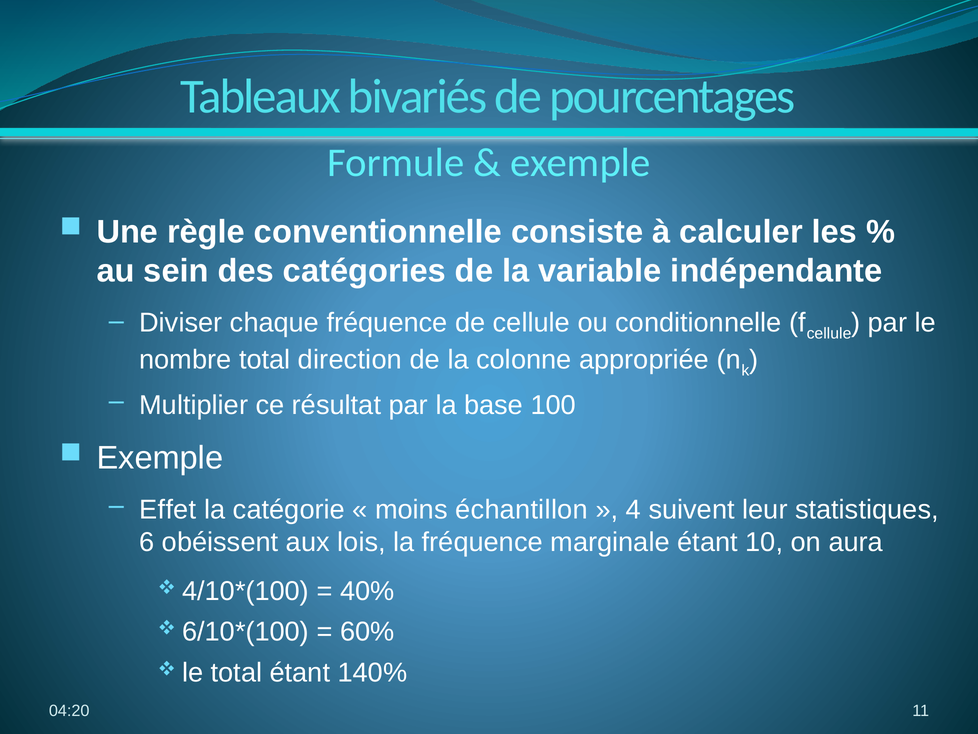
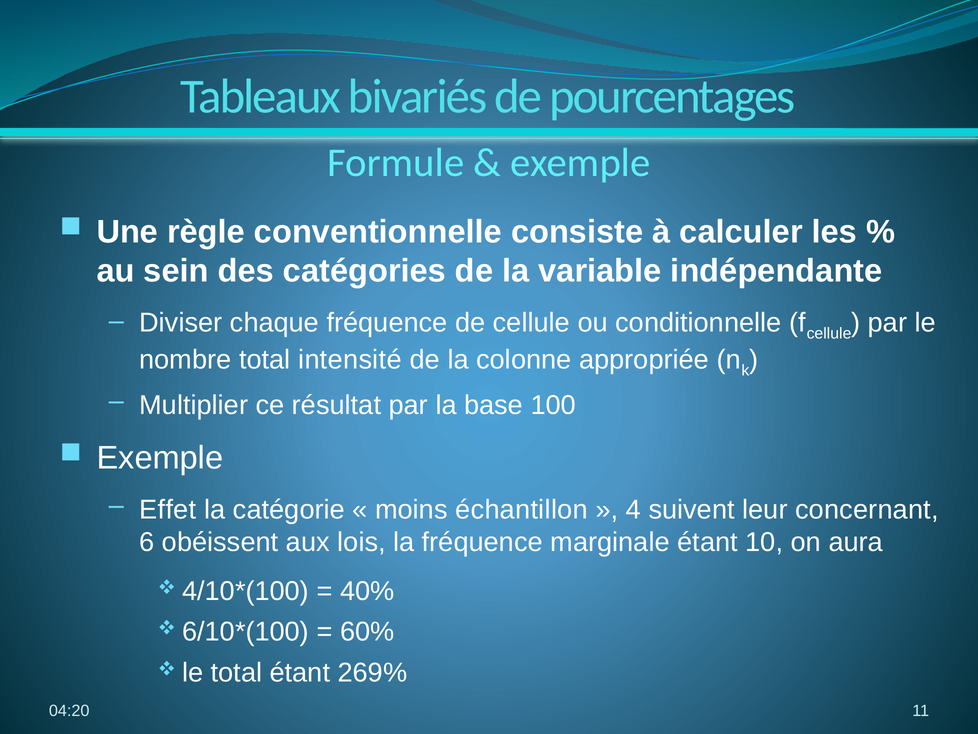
direction: direction -> intensité
statistiques: statistiques -> concernant
140%: 140% -> 269%
